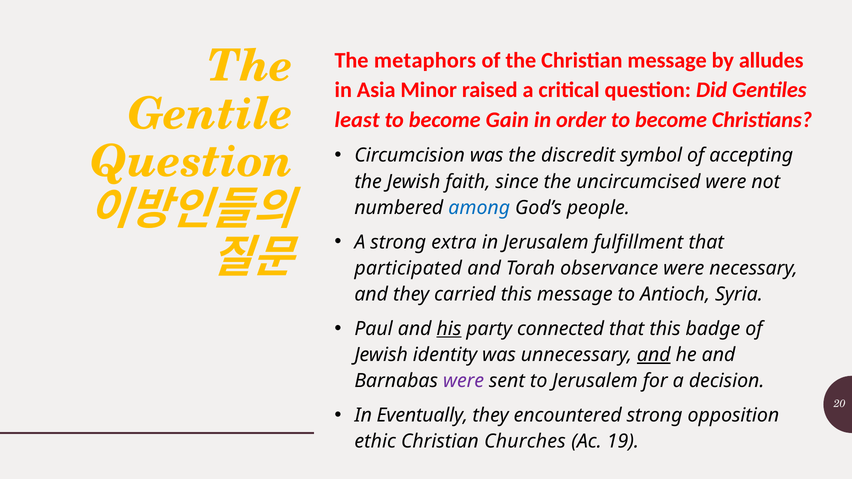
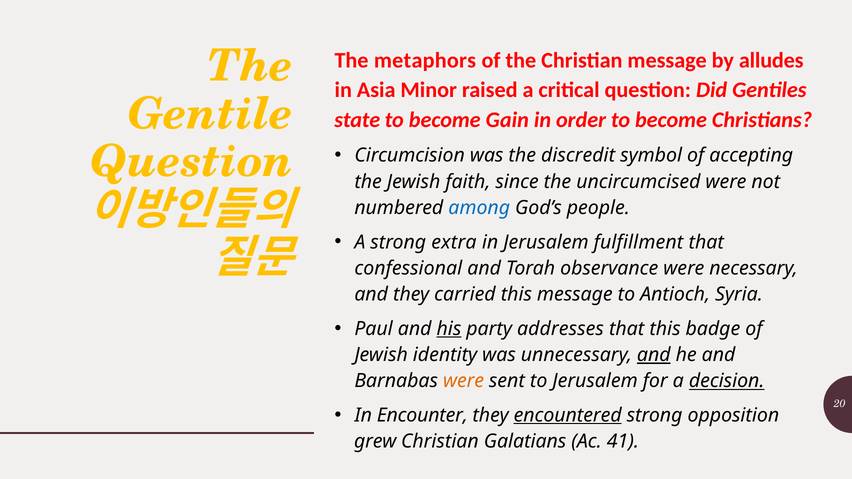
least: least -> state
participated: participated -> confessional
connected: connected -> addresses
were at (464, 381) colour: purple -> orange
decision underline: none -> present
Eventually: Eventually -> Encounter
encountered underline: none -> present
ethic: ethic -> grew
Churches: Churches -> Galatians
19: 19 -> 41
